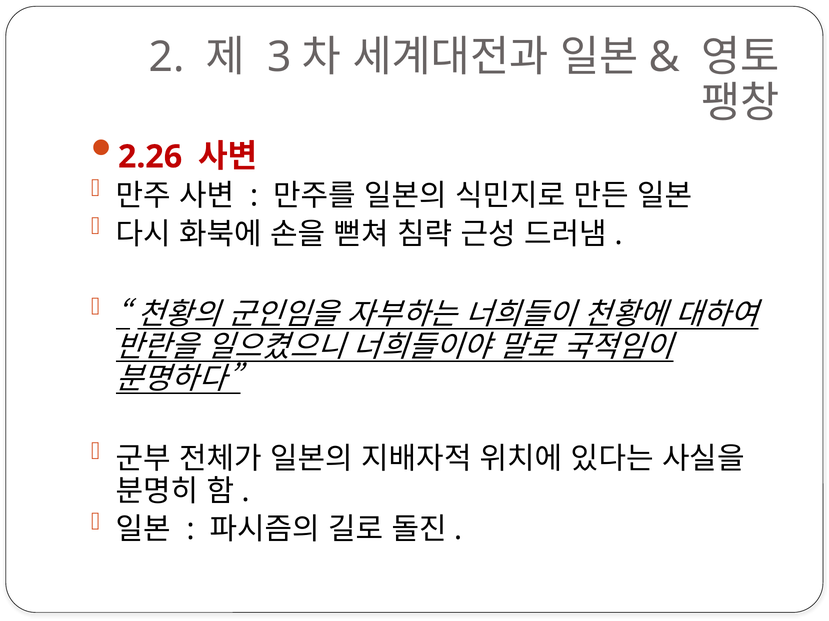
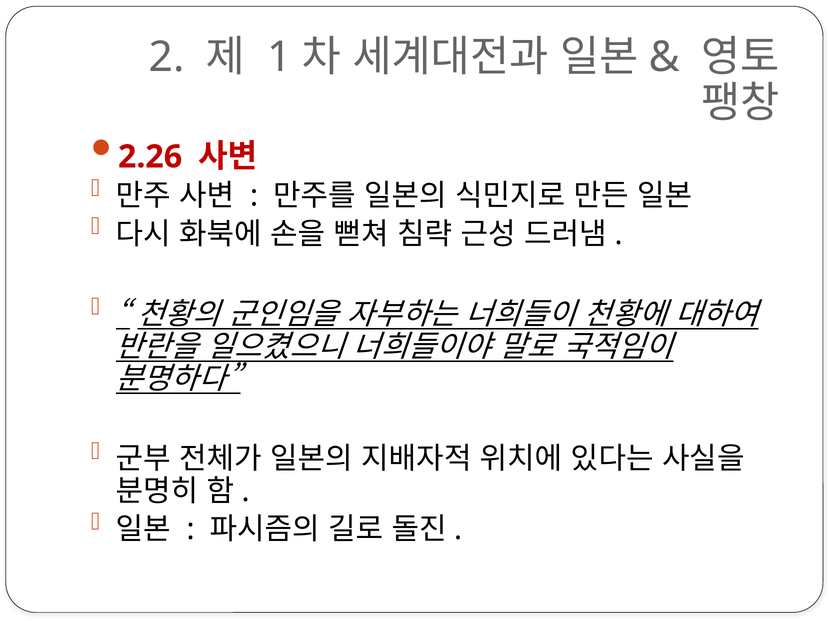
3: 3 -> 1
